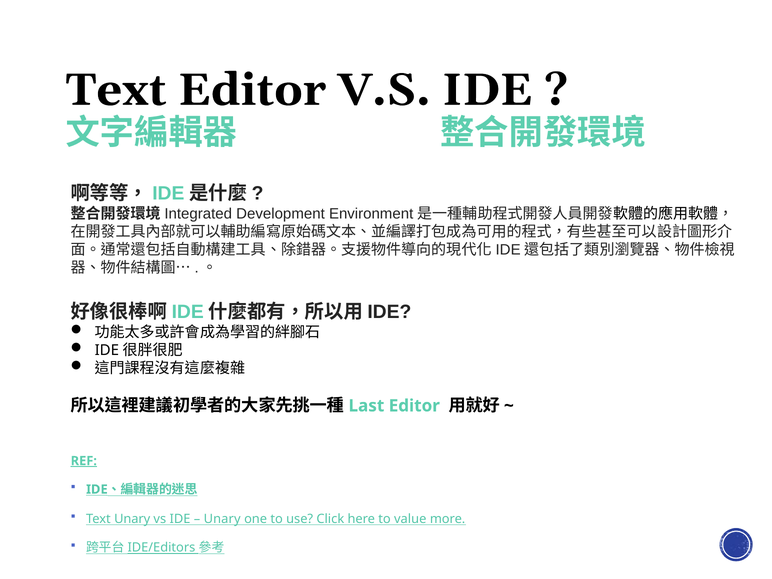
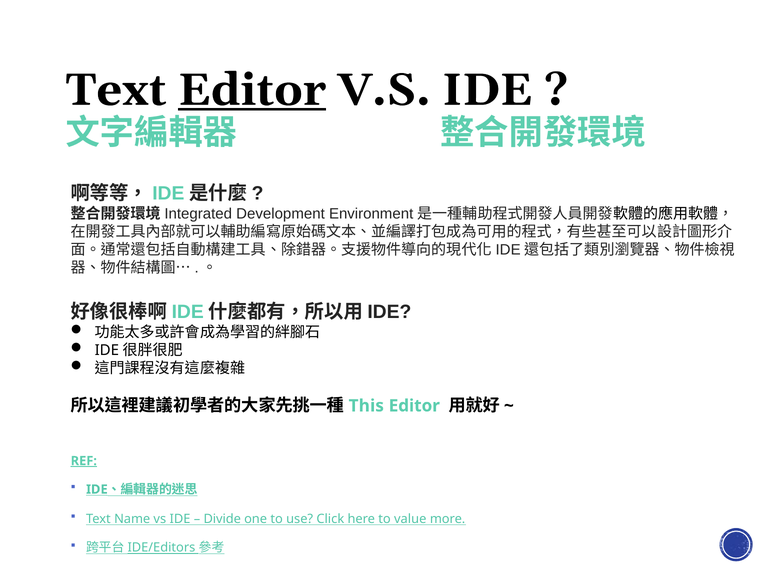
Editor at (252, 90) underline: none -> present
Last: Last -> This
Text Unary: Unary -> Name
Unary at (222, 519): Unary -> Divide
